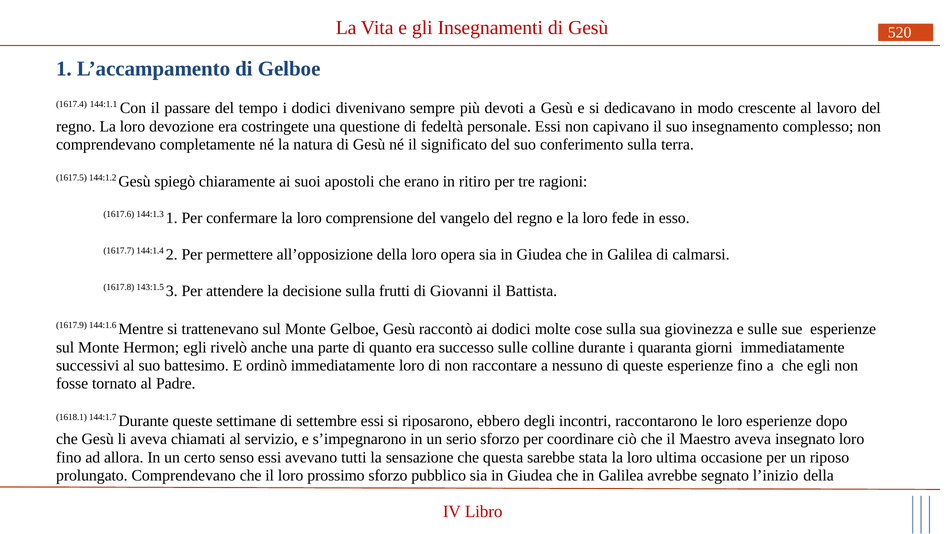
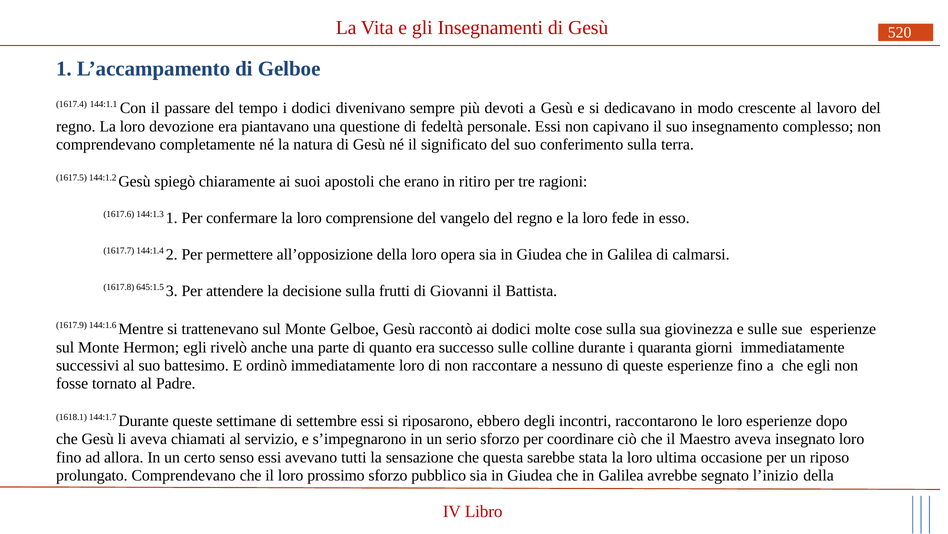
costringete: costringete -> piantavano
143:1.5: 143:1.5 -> 645:1.5
